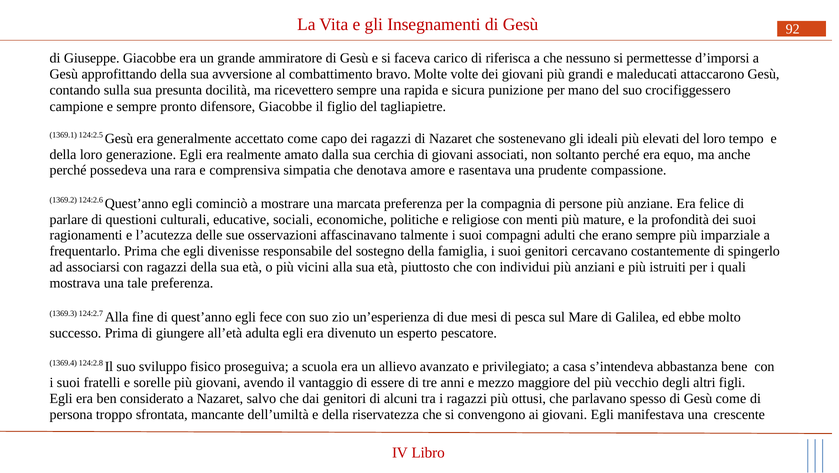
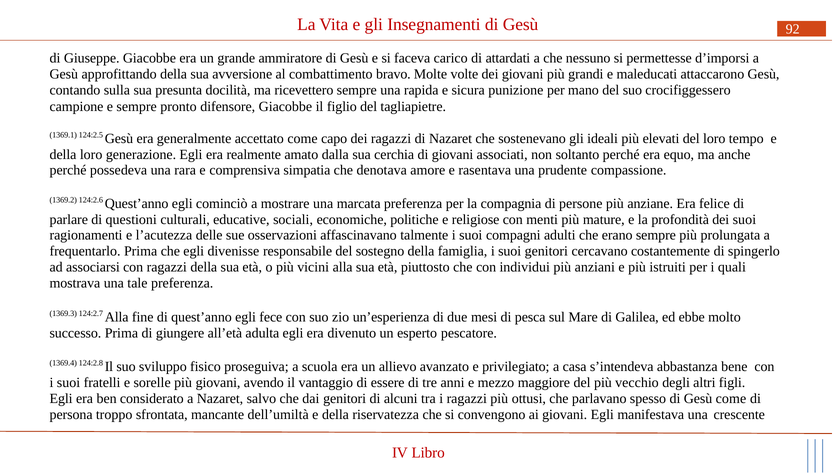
riferisca: riferisca -> attardati
imparziale: imparziale -> prolungata
